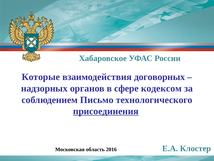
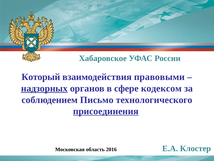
Которые: Которые -> Который
договорных: договорных -> правовыми
надзорных underline: none -> present
